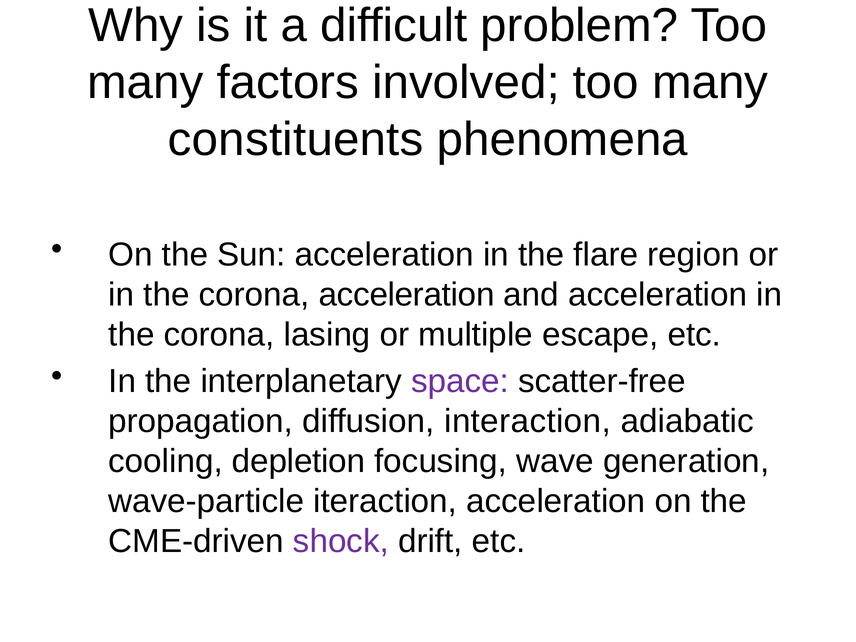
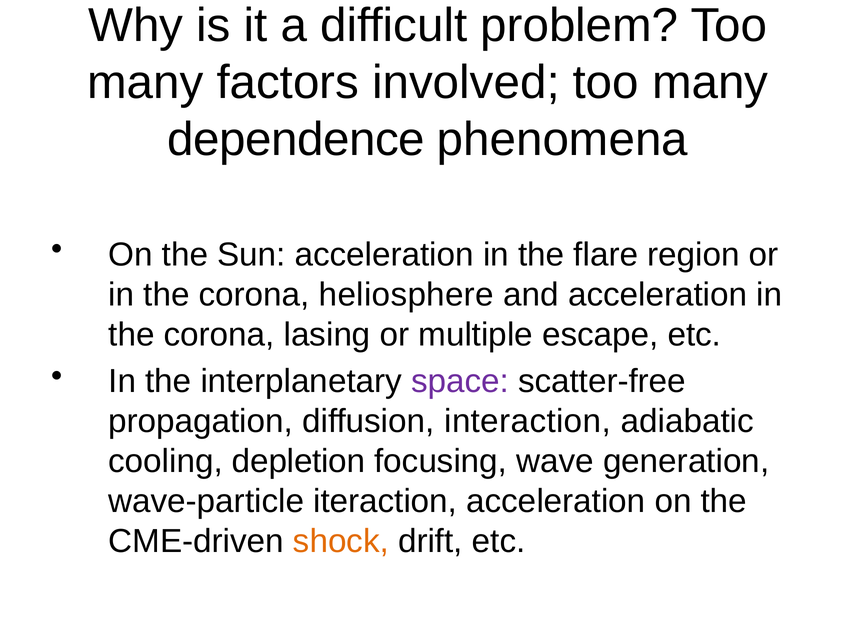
constituents: constituents -> dependence
corona acceleration: acceleration -> heliosphere
shock colour: purple -> orange
